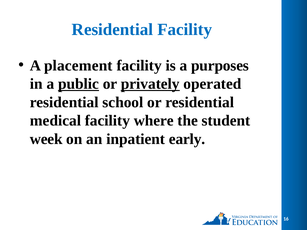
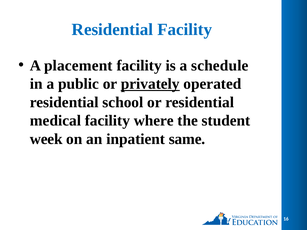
purposes: purposes -> schedule
public underline: present -> none
early: early -> same
